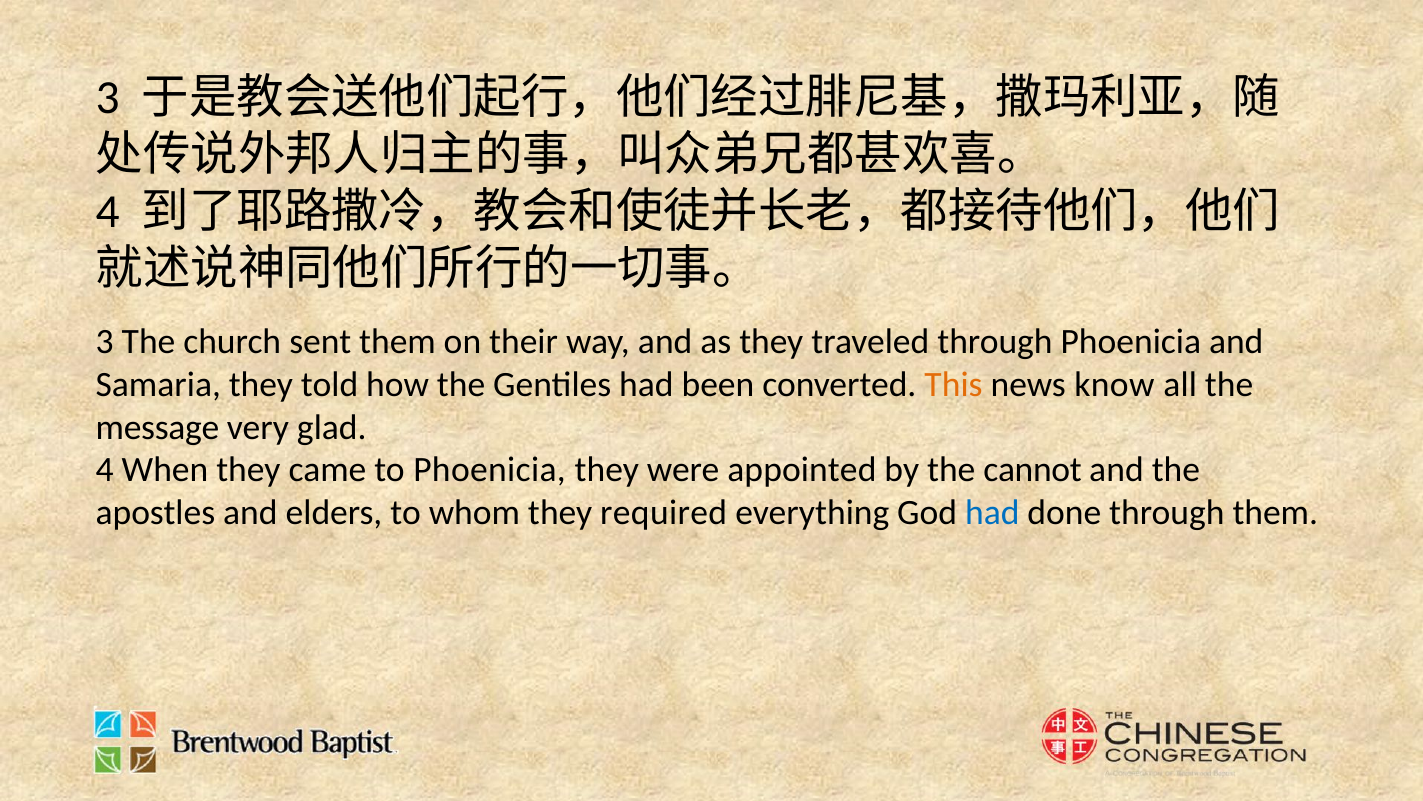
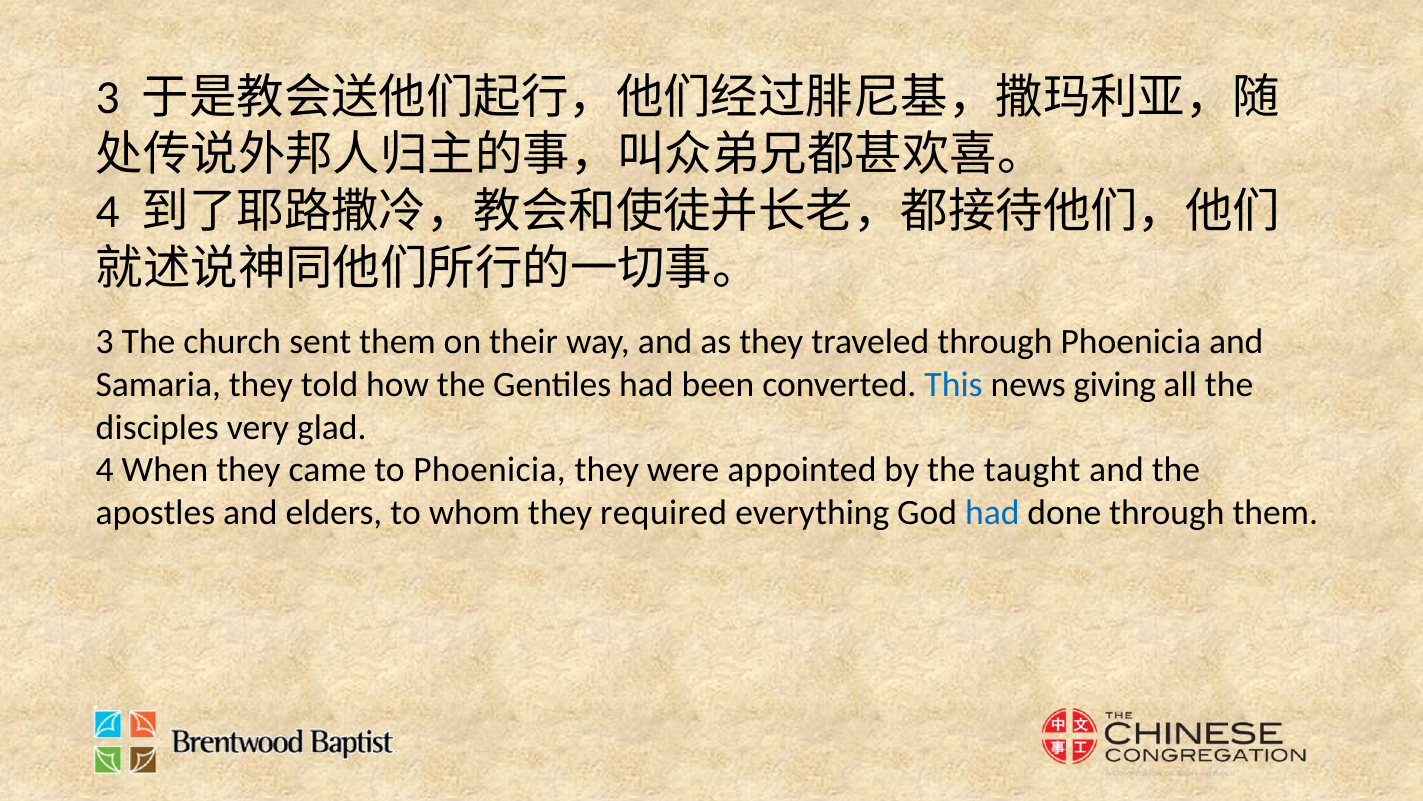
This colour: orange -> blue
know: know -> giving
message: message -> disciples
cannot: cannot -> taught
